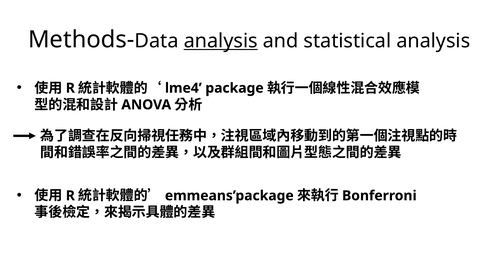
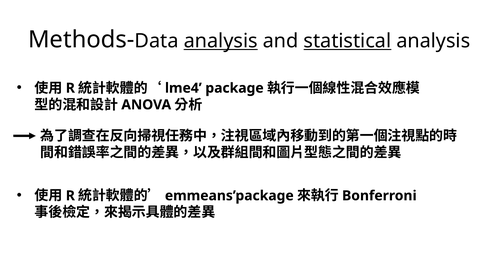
statistical underline: none -> present
